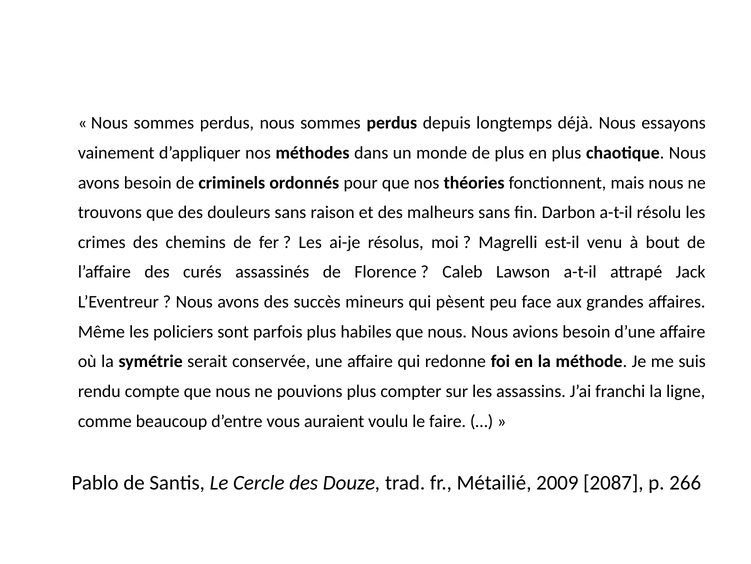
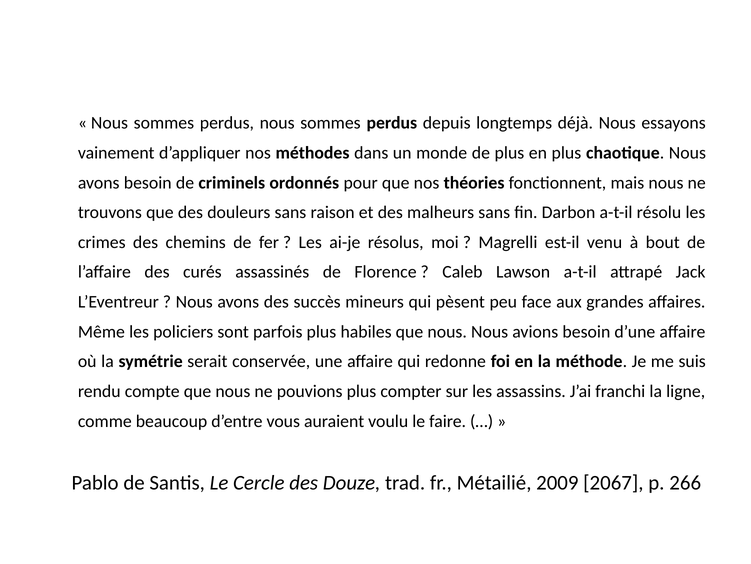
2087: 2087 -> 2067
